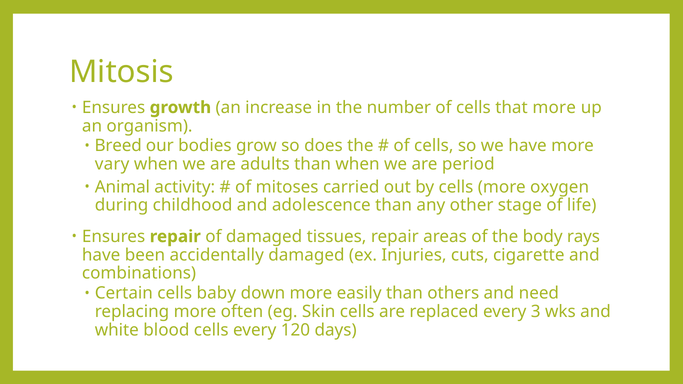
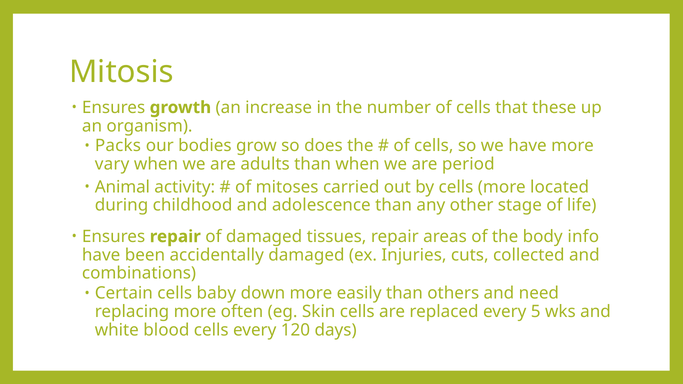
that more: more -> these
Breed: Breed -> Packs
oxygen: oxygen -> located
rays: rays -> info
cigarette: cigarette -> collected
3: 3 -> 5
